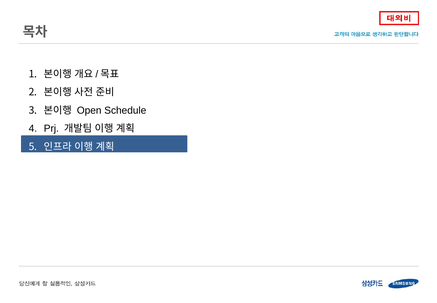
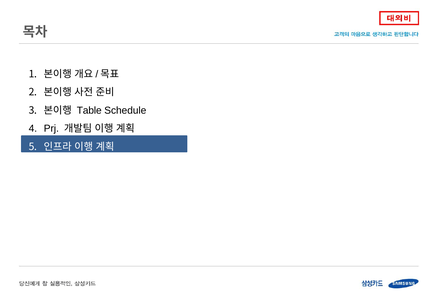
Open: Open -> Table
